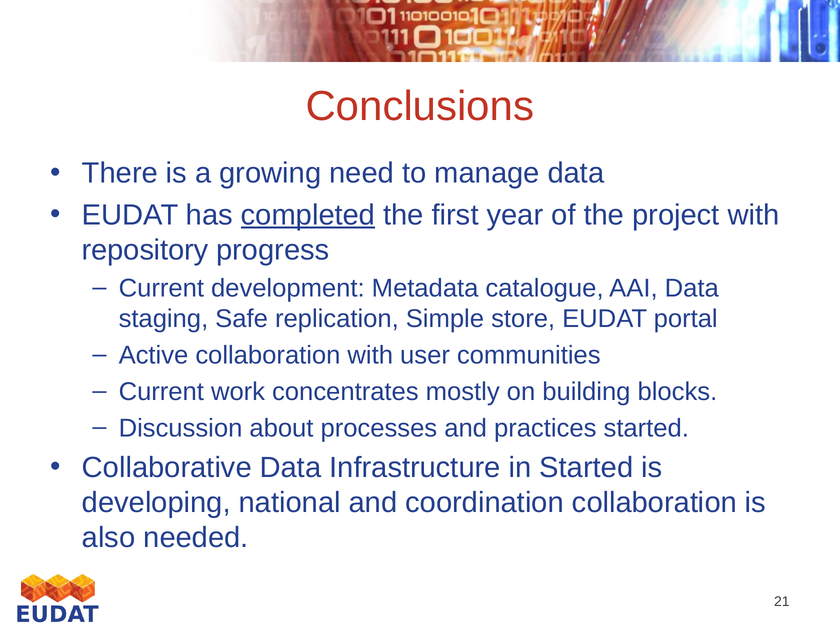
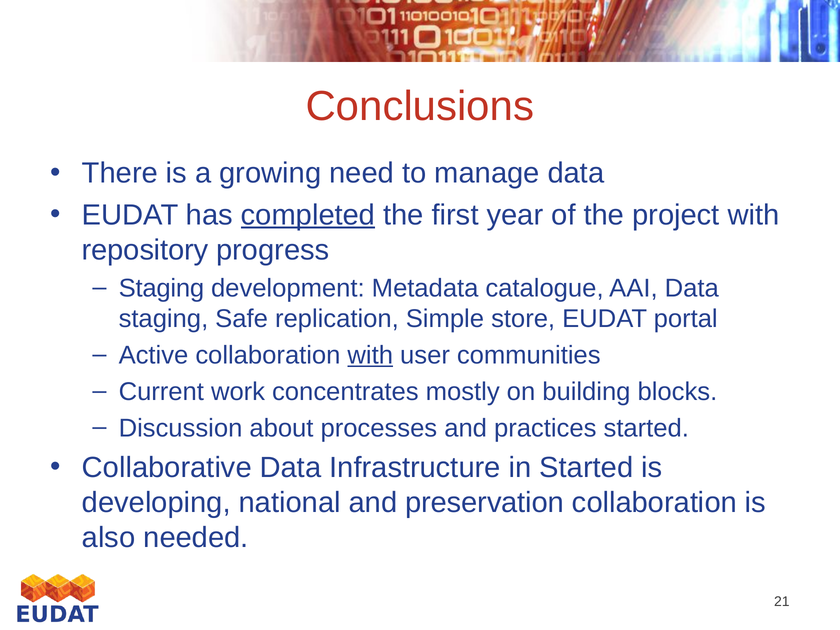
Current at (161, 288): Current -> Staging
with at (370, 355) underline: none -> present
coordination: coordination -> preservation
